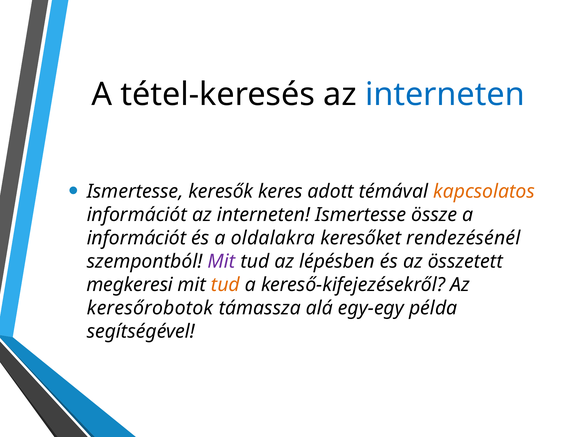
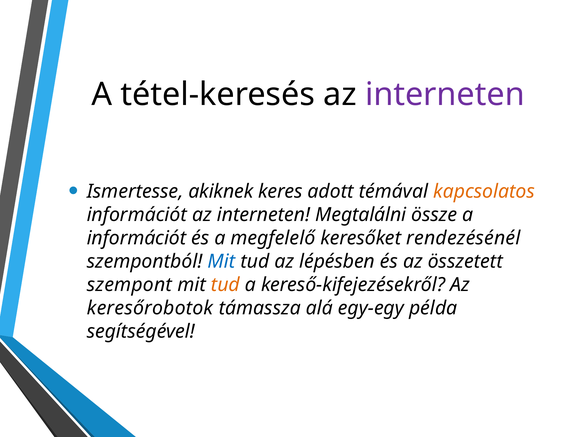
interneten at (445, 95) colour: blue -> purple
keresők: keresők -> akiknek
interneten Ismertesse: Ismertesse -> Megtalálni
oldalakra: oldalakra -> megfelelő
Mit at (221, 262) colour: purple -> blue
megkeresi: megkeresi -> szempont
